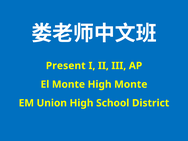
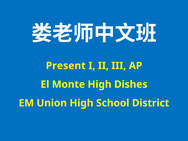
High Monte: Monte -> Dishes
